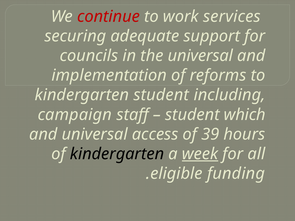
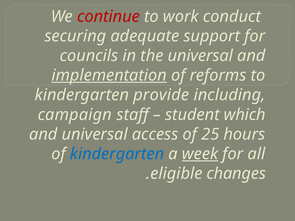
services: services -> conduct
implementation underline: none -> present
kindergarten student: student -> provide
39: 39 -> 25
kindergarten at (117, 154) colour: black -> blue
funding: funding -> changes
